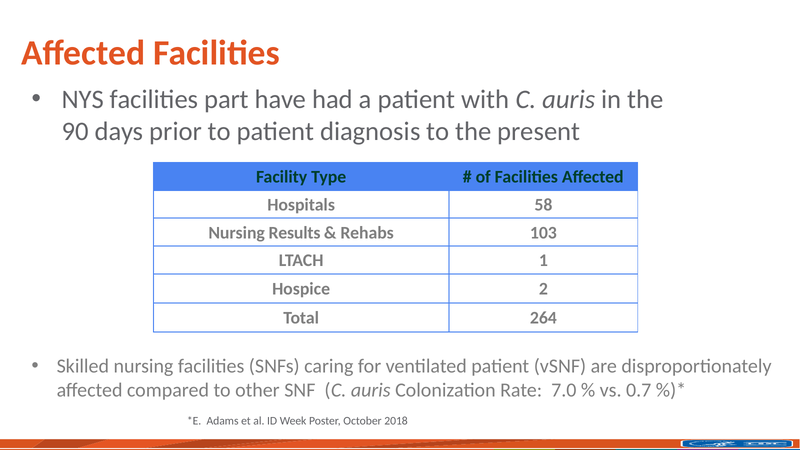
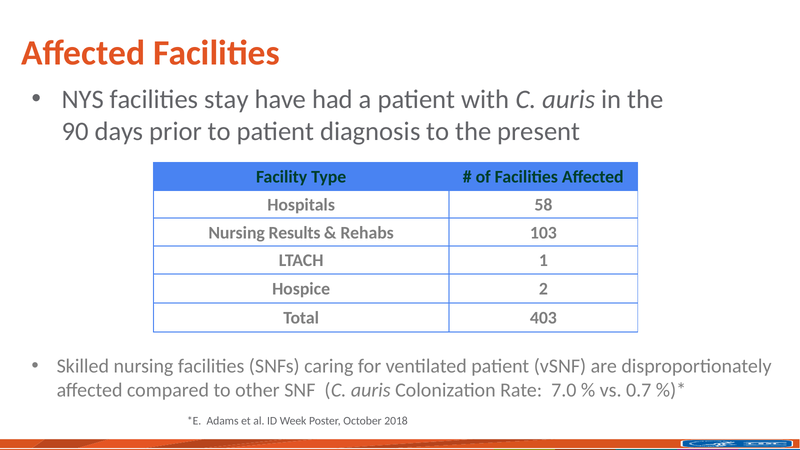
part: part -> stay
264: 264 -> 403
